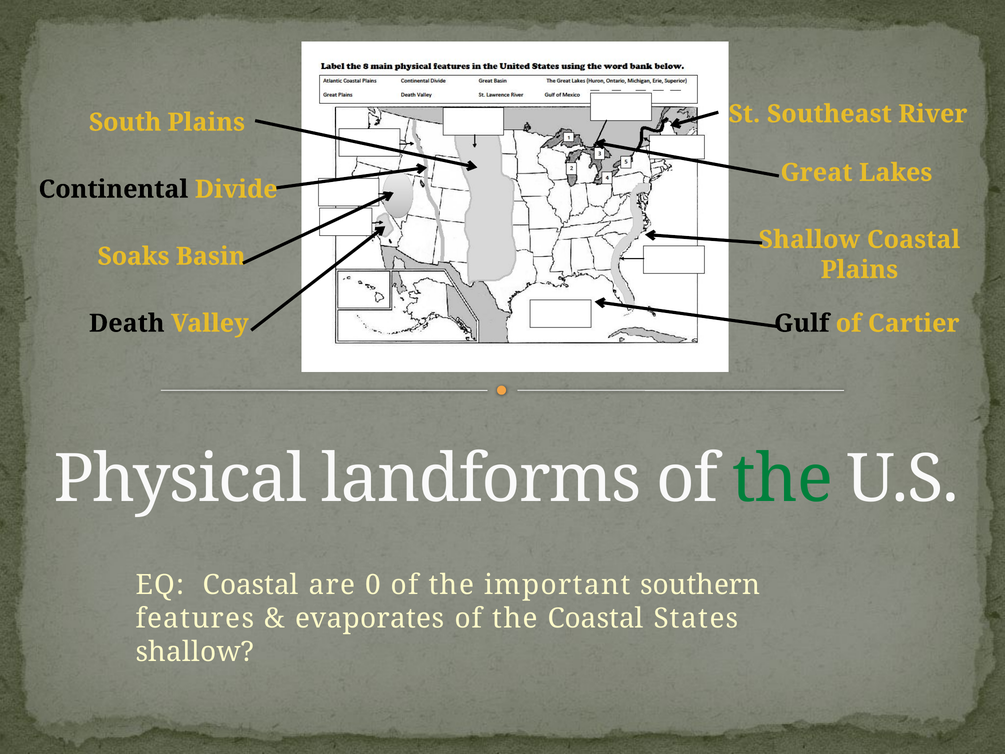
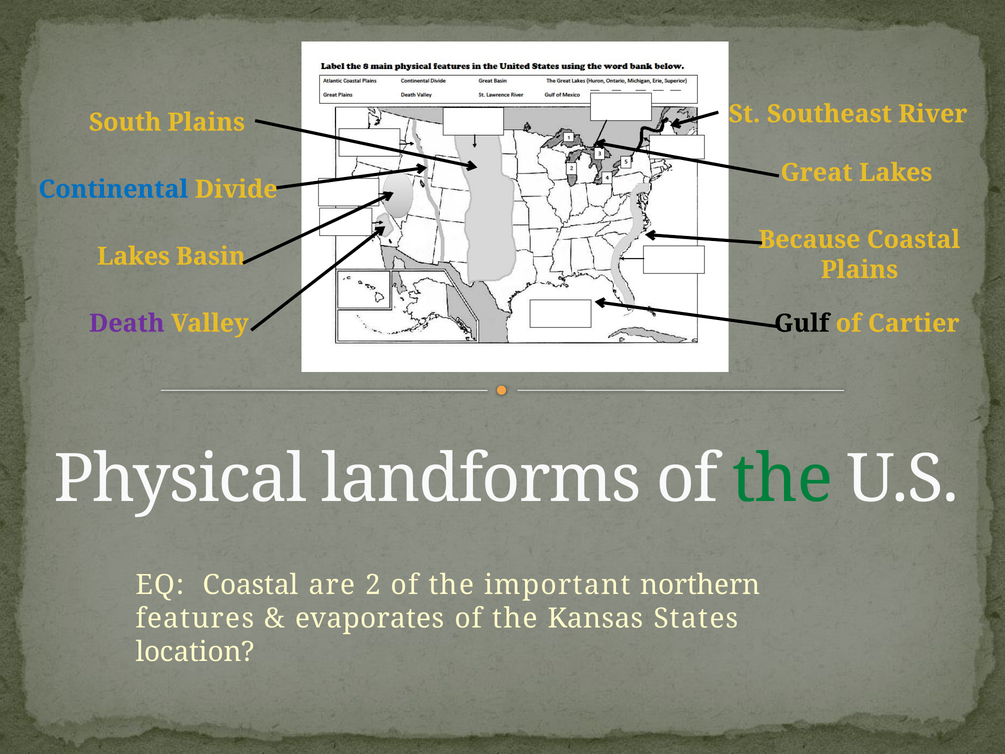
Continental colour: black -> blue
Shallow at (809, 240): Shallow -> Because
Soaks at (134, 256): Soaks -> Lakes
Death colour: black -> purple
0: 0 -> 2
southern: southern -> northern
the Coastal: Coastal -> Kansas
shallow at (195, 652): shallow -> location
